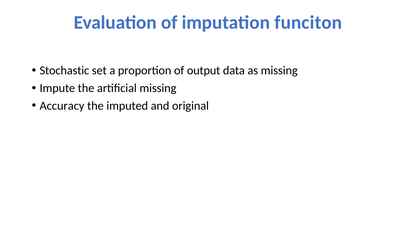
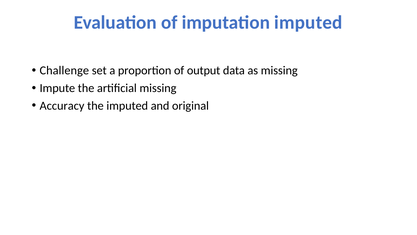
imputation funciton: funciton -> imputed
Stochastic: Stochastic -> Challenge
